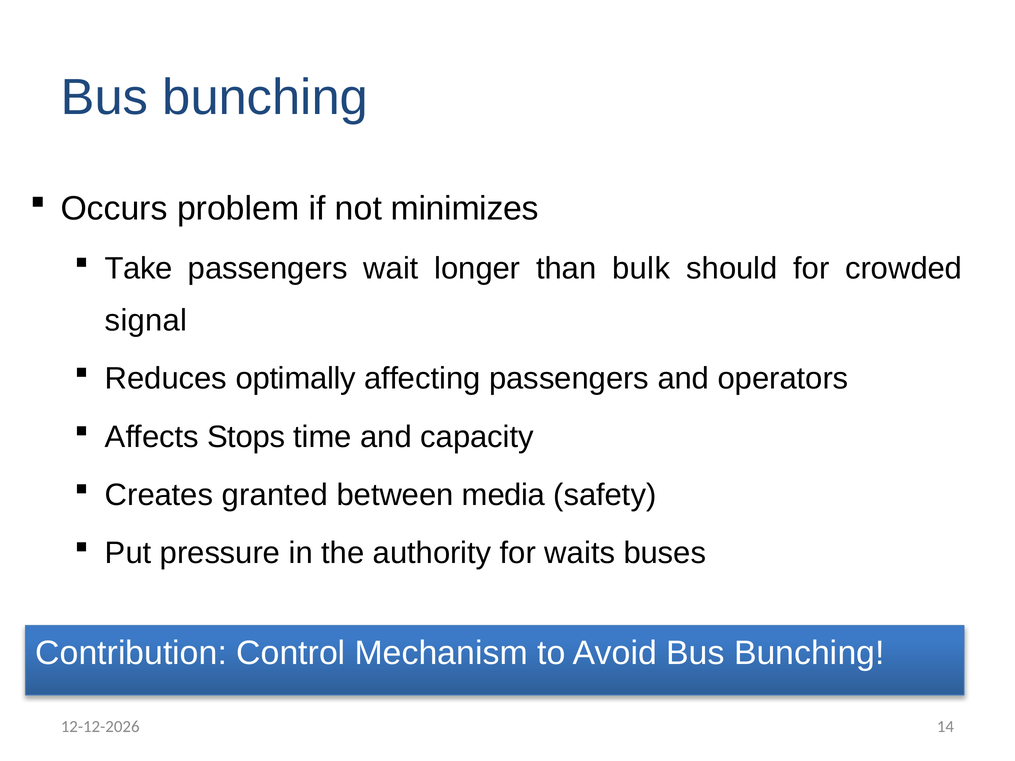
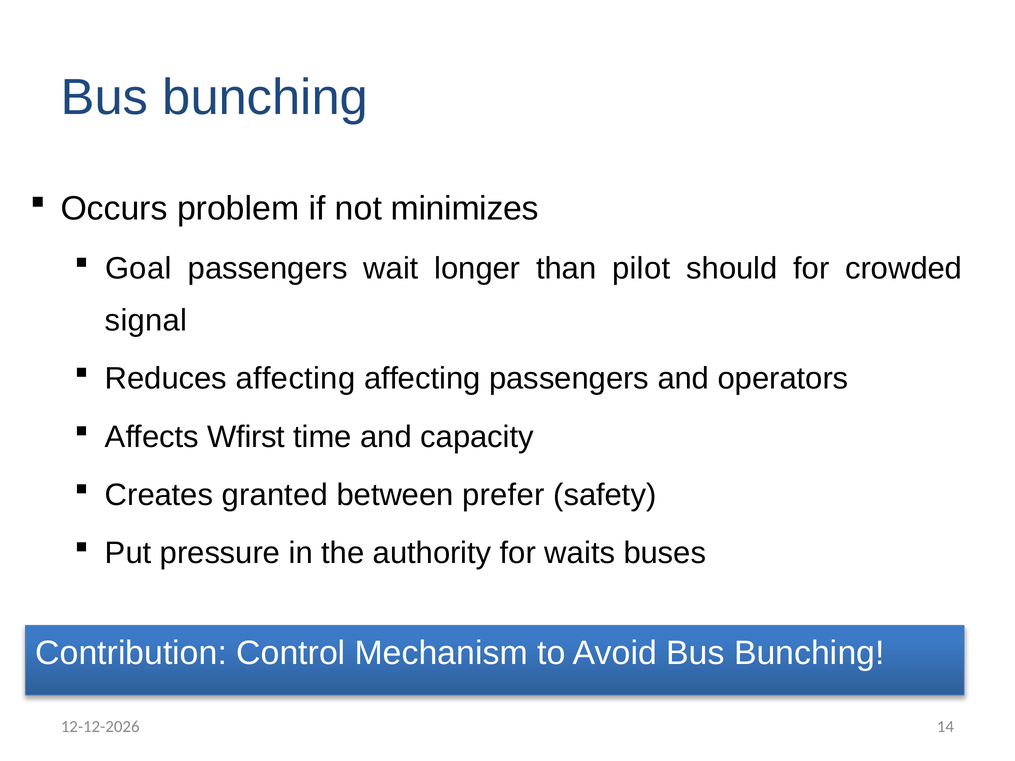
Take: Take -> Goal
bulk: bulk -> pilot
Reduces optimally: optimally -> affecting
Stops: Stops -> Wfirst
media: media -> prefer
